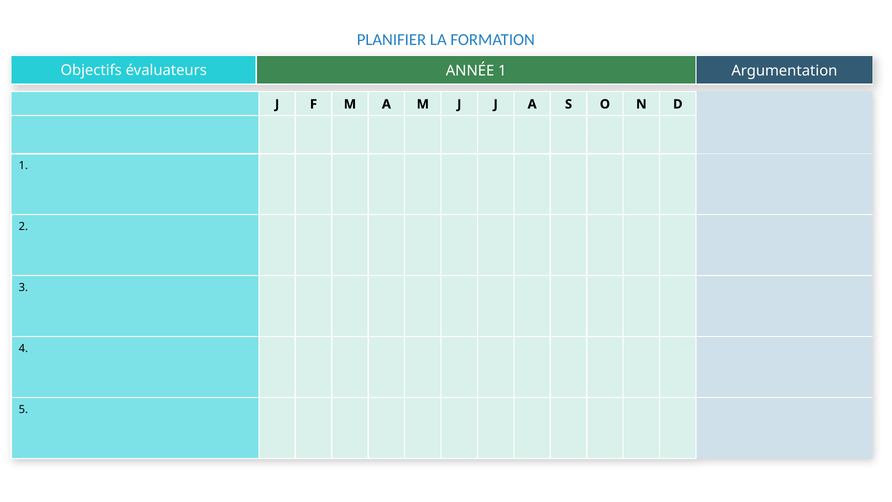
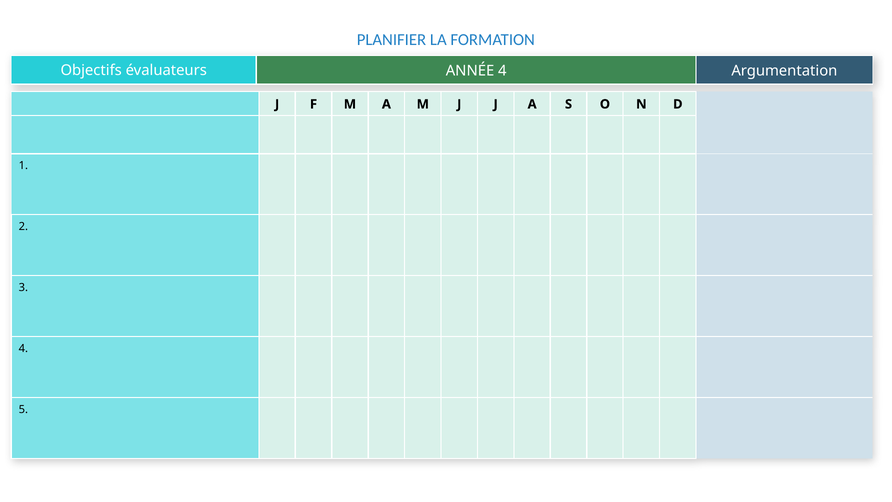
ANNÉE 1: 1 -> 4
